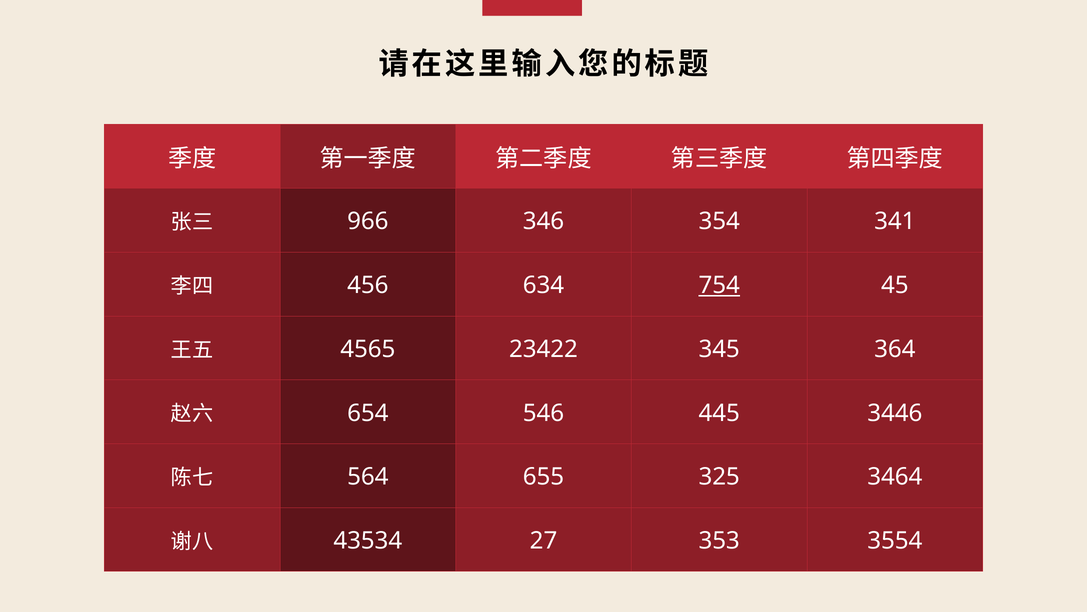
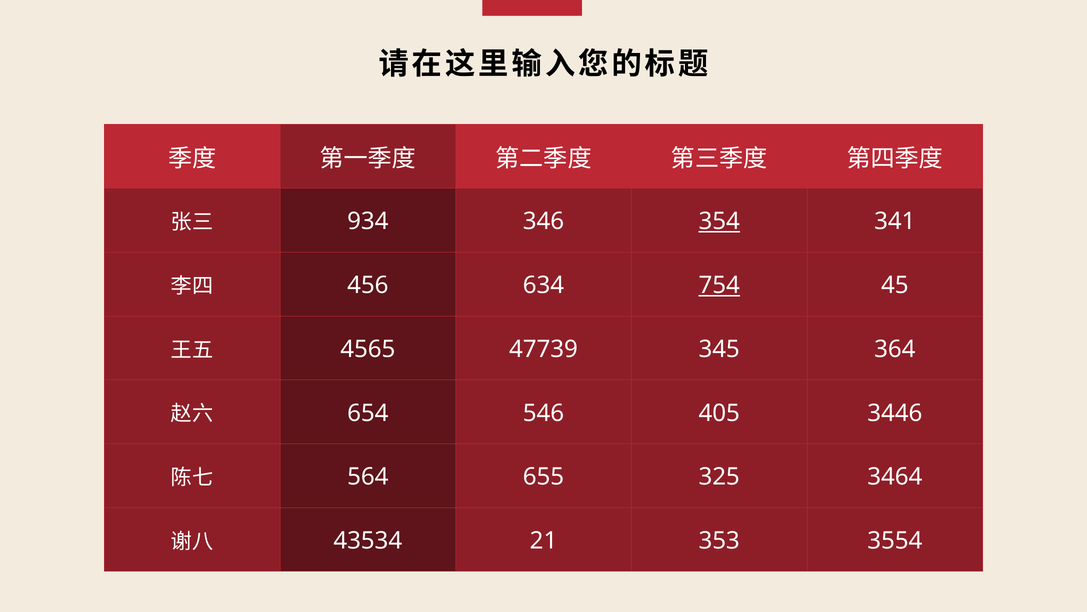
966: 966 -> 934
354 underline: none -> present
23422: 23422 -> 47739
445: 445 -> 405
27: 27 -> 21
